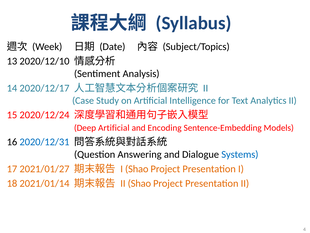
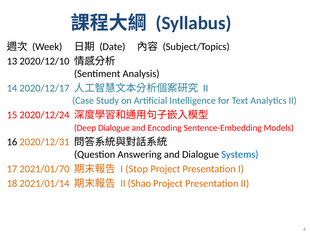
Deep Artificial: Artificial -> Dialogue
2020/12/31 colour: blue -> orange
2021/01/27: 2021/01/27 -> 2021/01/70
I Shao: Shao -> Stop
